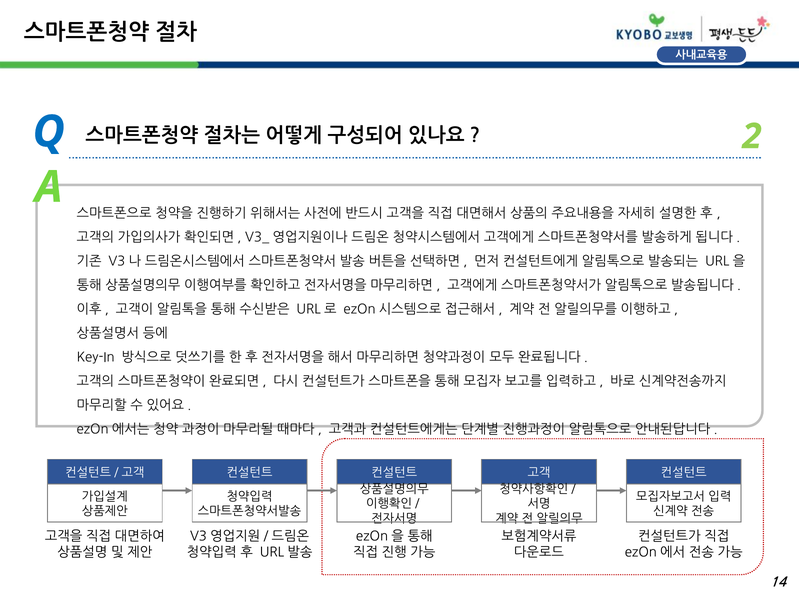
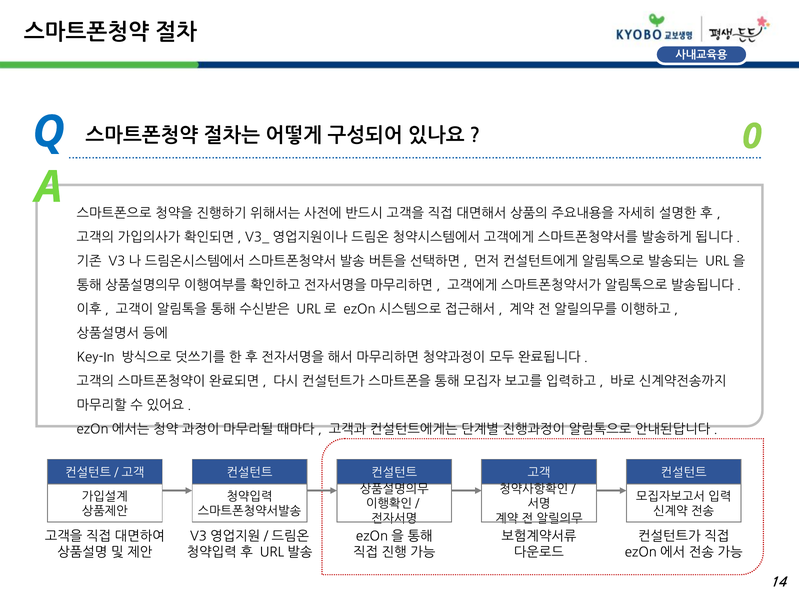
2: 2 -> 0
